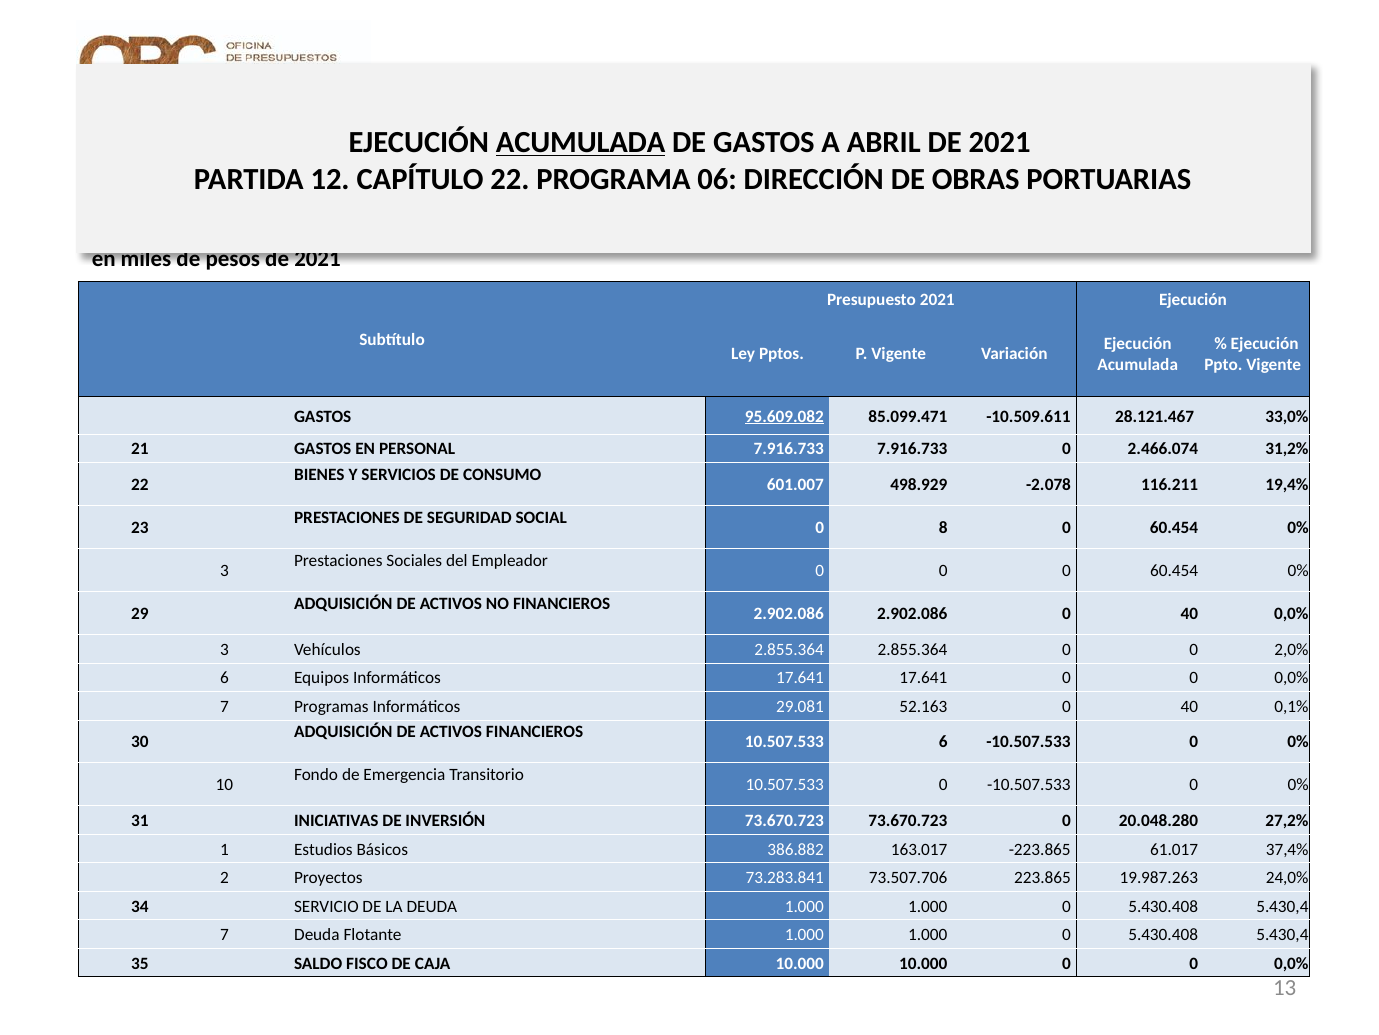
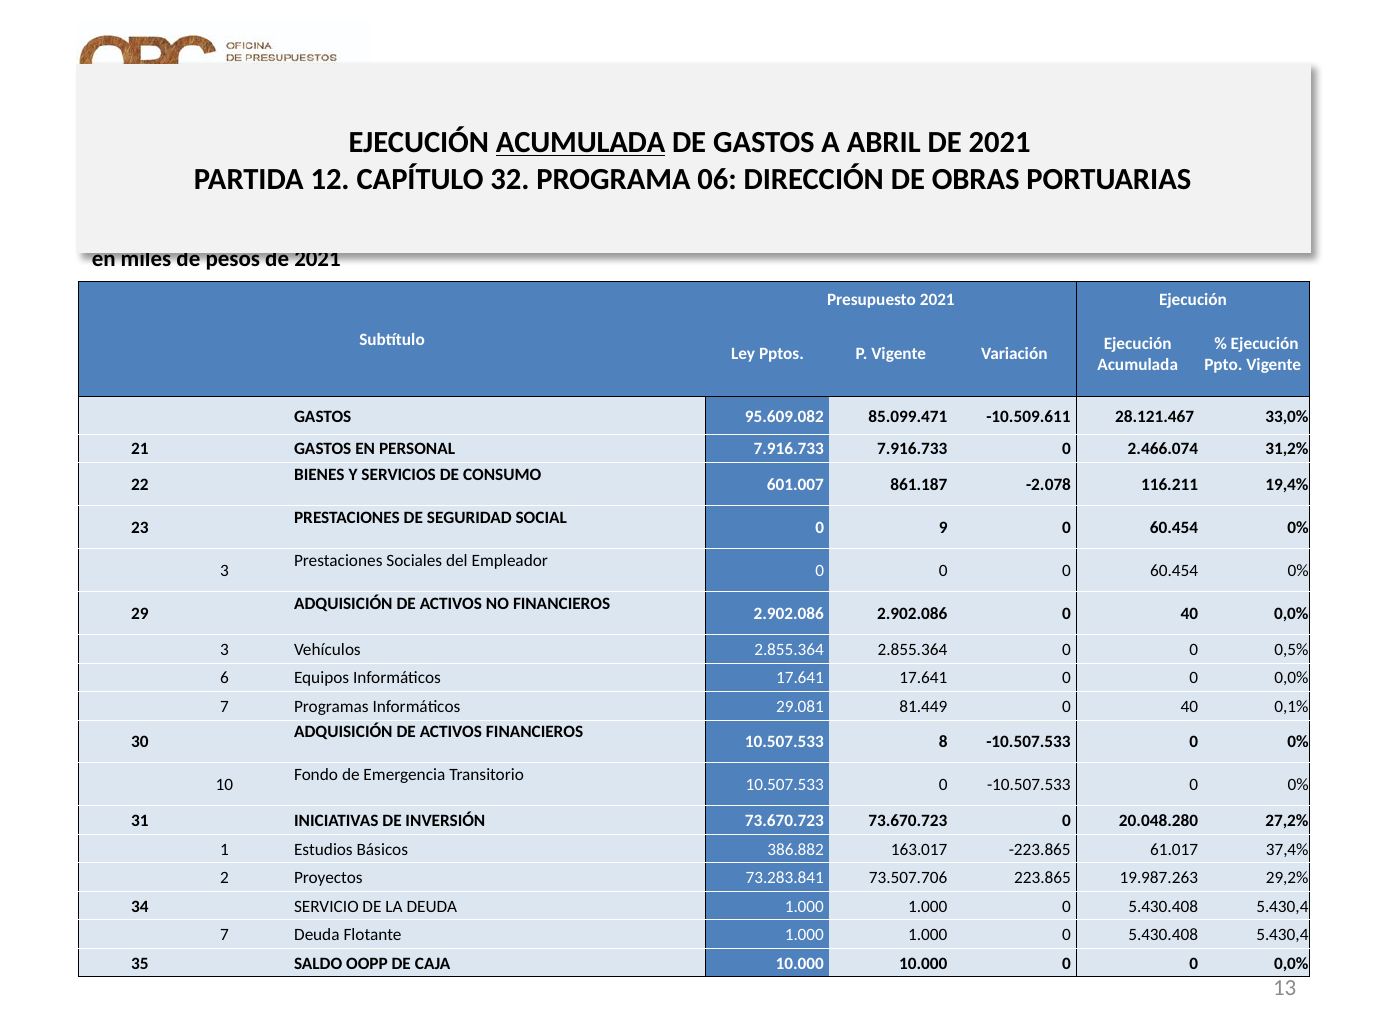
CAPÍTULO 22: 22 -> 32
95.609.082 underline: present -> none
498.929: 498.929 -> 861.187
8: 8 -> 9
2,0%: 2,0% -> 0,5%
52.163: 52.163 -> 81.449
10.507.533 6: 6 -> 8
24,0%: 24,0% -> 29,2%
FISCO: FISCO -> OOPP
